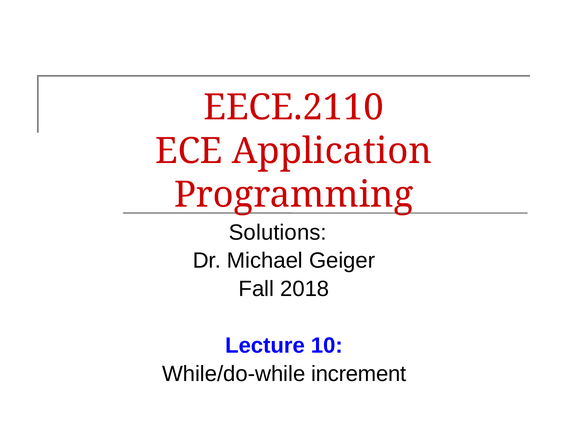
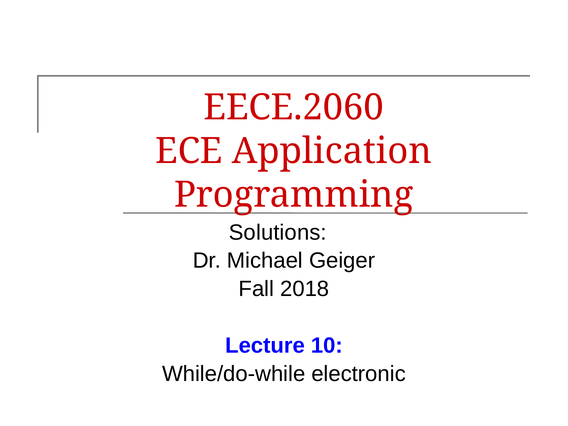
EECE.2110: EECE.2110 -> EECE.2060
increment: increment -> electronic
